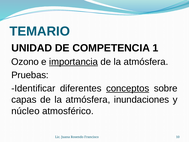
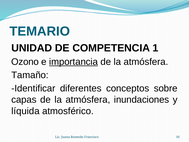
Pruebas: Pruebas -> Tamaño
conceptos underline: present -> none
núcleo: núcleo -> líquida
